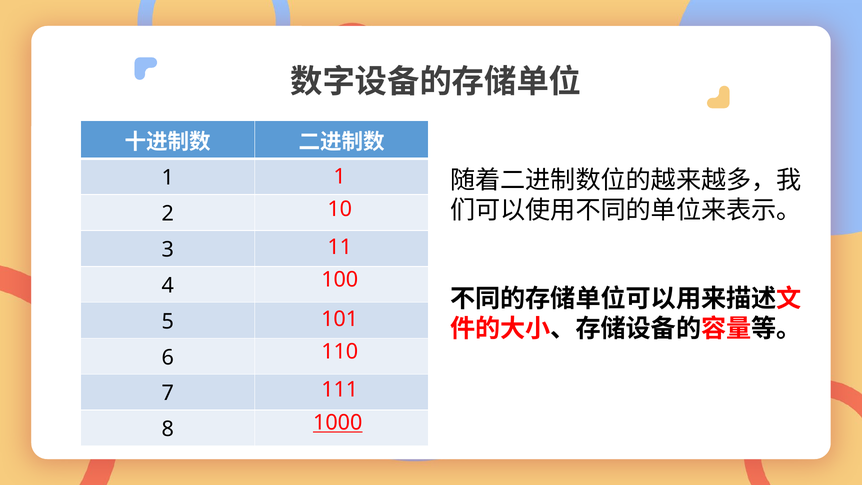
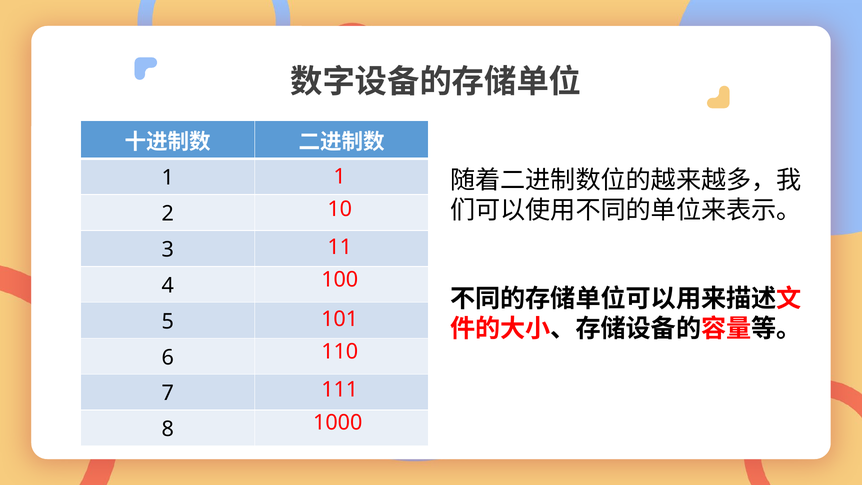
1000 underline: present -> none
